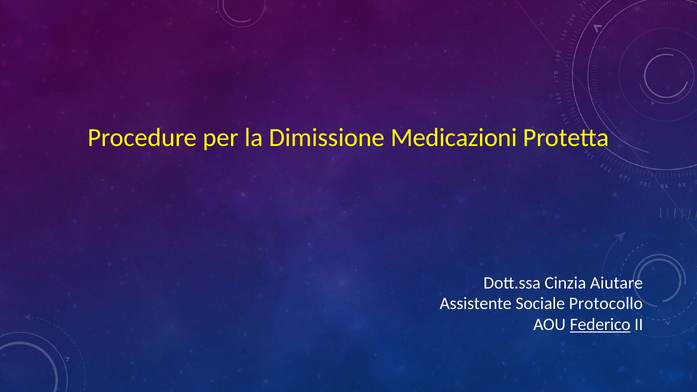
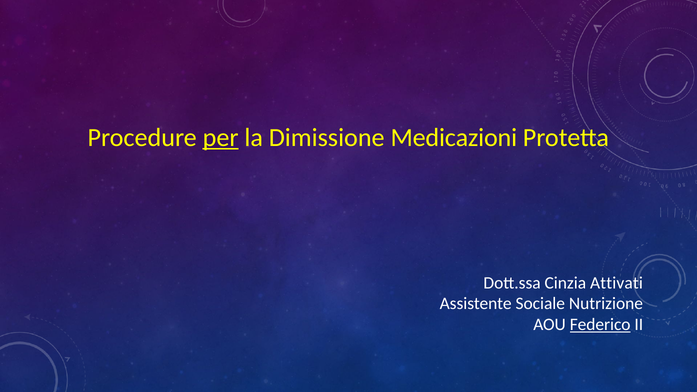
per underline: none -> present
Aiutare: Aiutare -> Attivati
Protocollo: Protocollo -> Nutrizione
